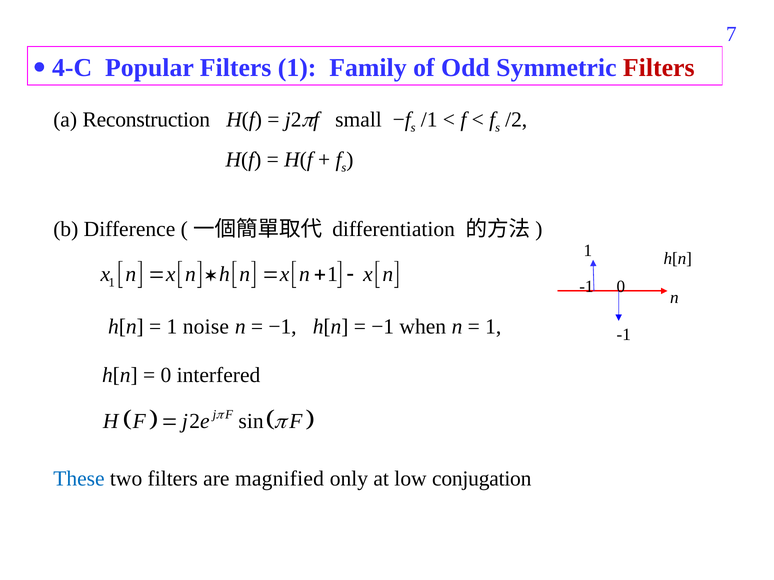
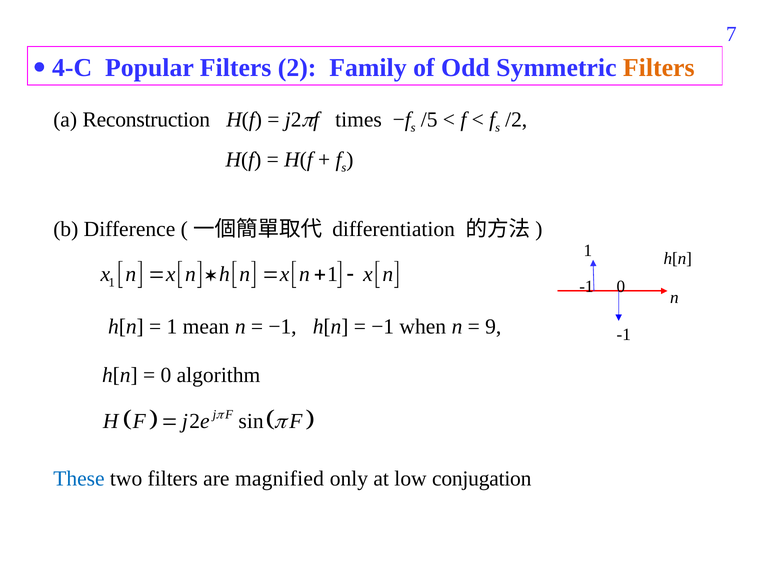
Filters 1: 1 -> 2
Filters at (659, 68) colour: red -> orange
small: small -> times
/1: /1 -> /5
noise: noise -> mean
1 at (493, 327): 1 -> 9
interfered: interfered -> algorithm
